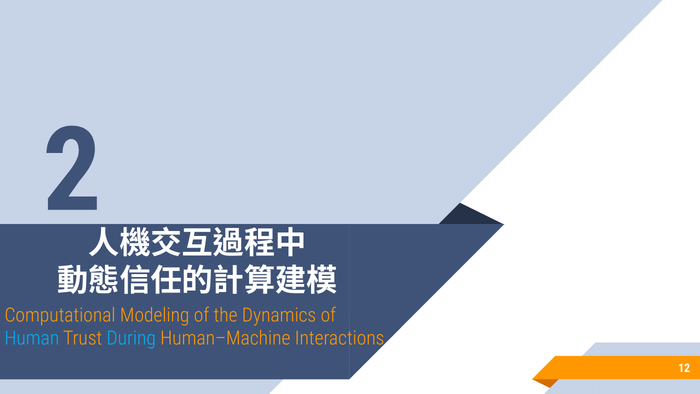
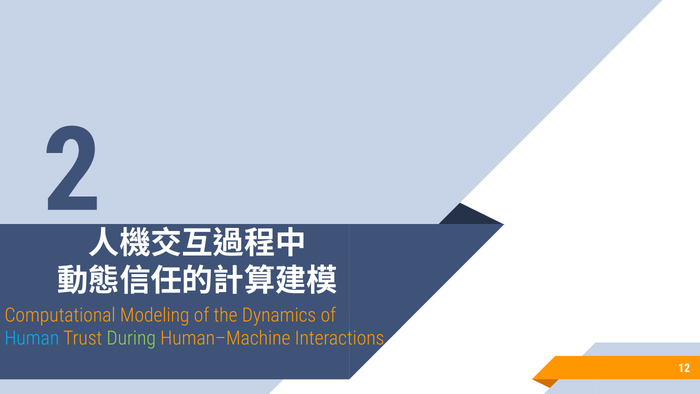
During colour: light blue -> light green
